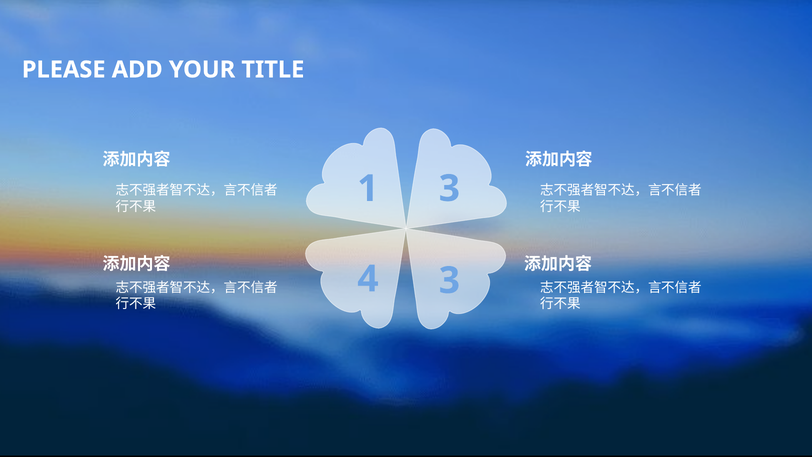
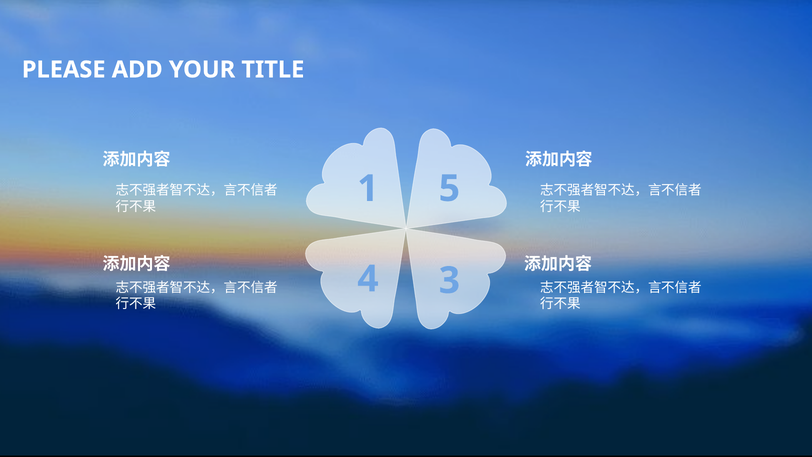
1 3: 3 -> 5
